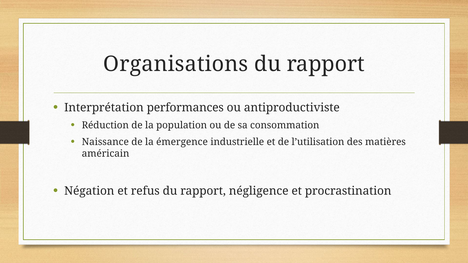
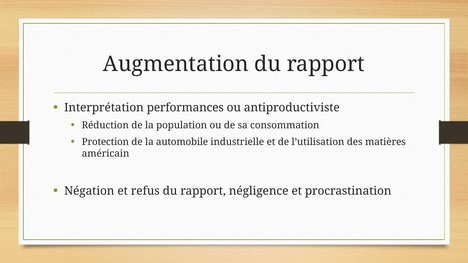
Organisations: Organisations -> Augmentation
Naissance: Naissance -> Protection
émergence: émergence -> automobile
